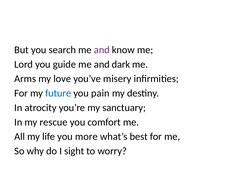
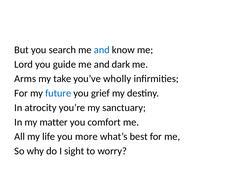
and at (102, 50) colour: purple -> blue
love: love -> take
misery: misery -> wholly
pain: pain -> grief
rescue: rescue -> matter
